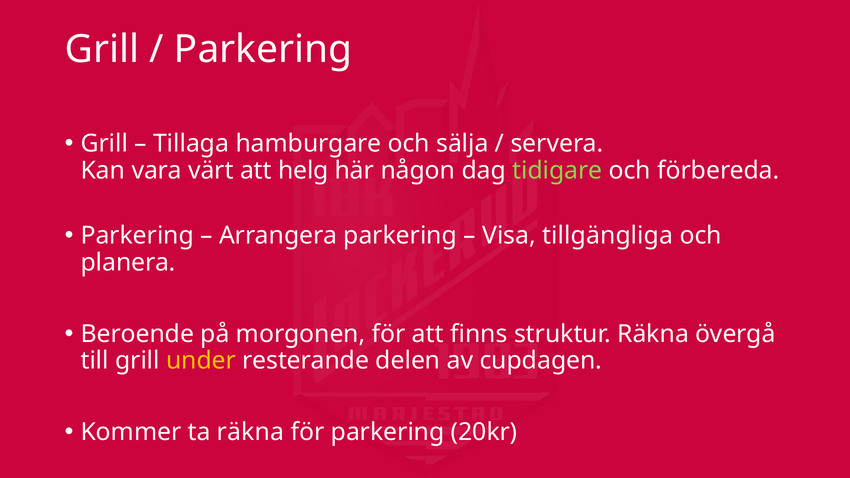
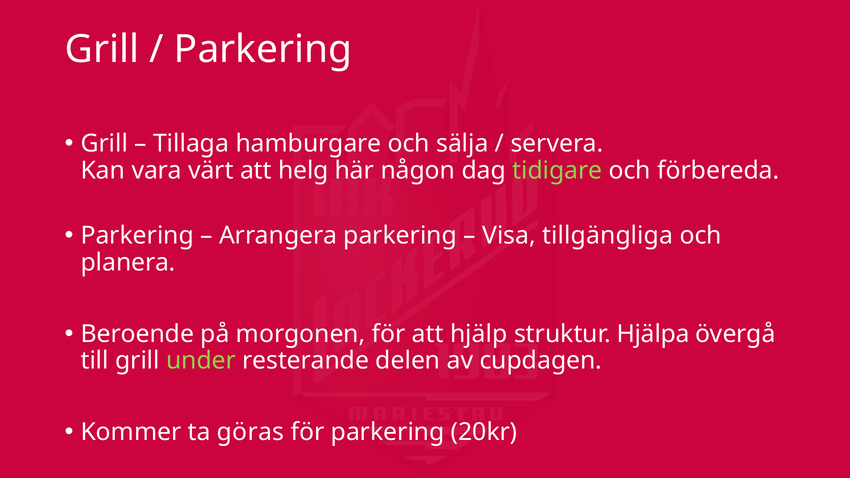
finns: finns -> hjälp
struktur Räkna: Räkna -> Hjälpa
under colour: yellow -> light green
ta räkna: räkna -> göras
